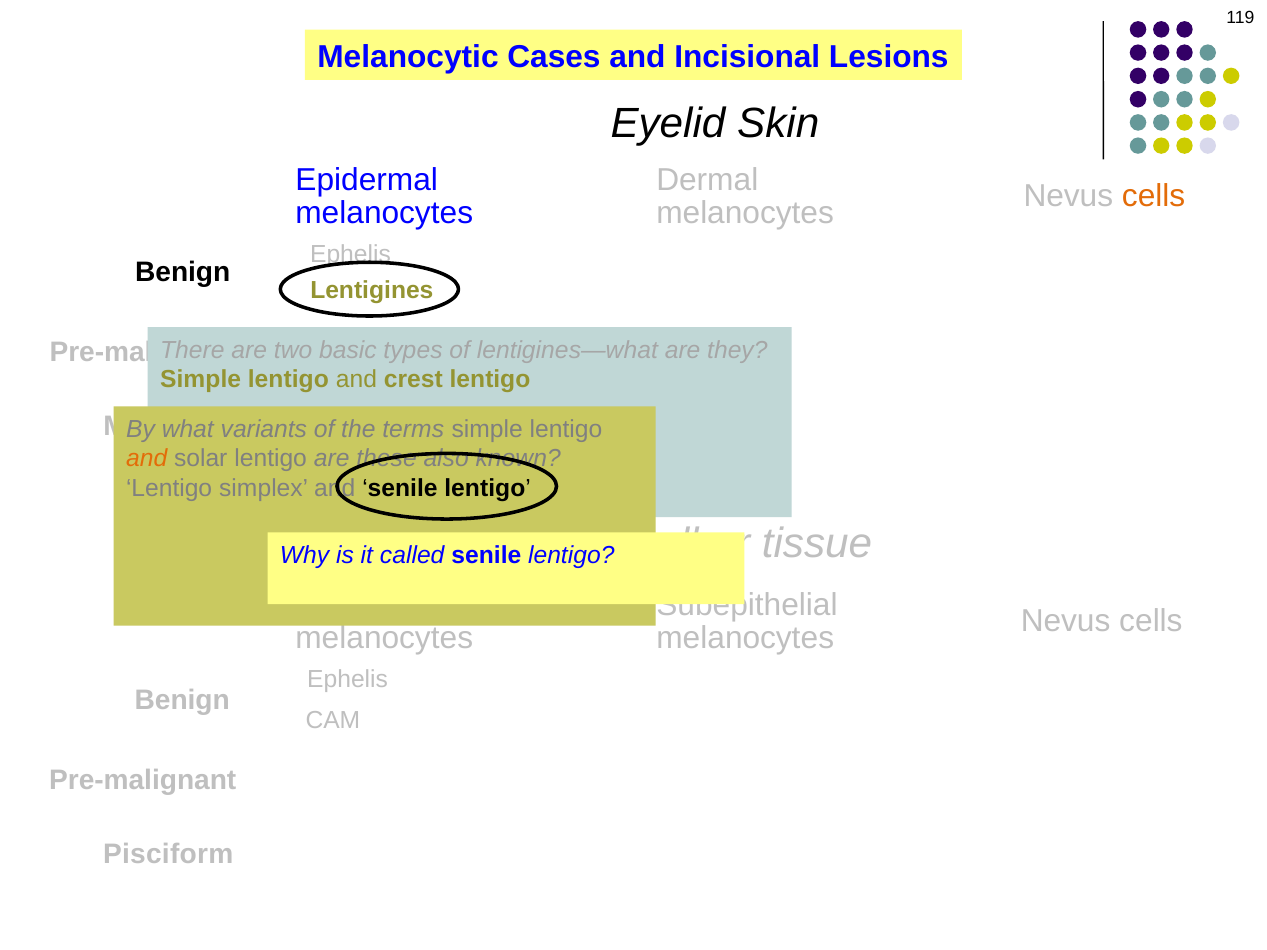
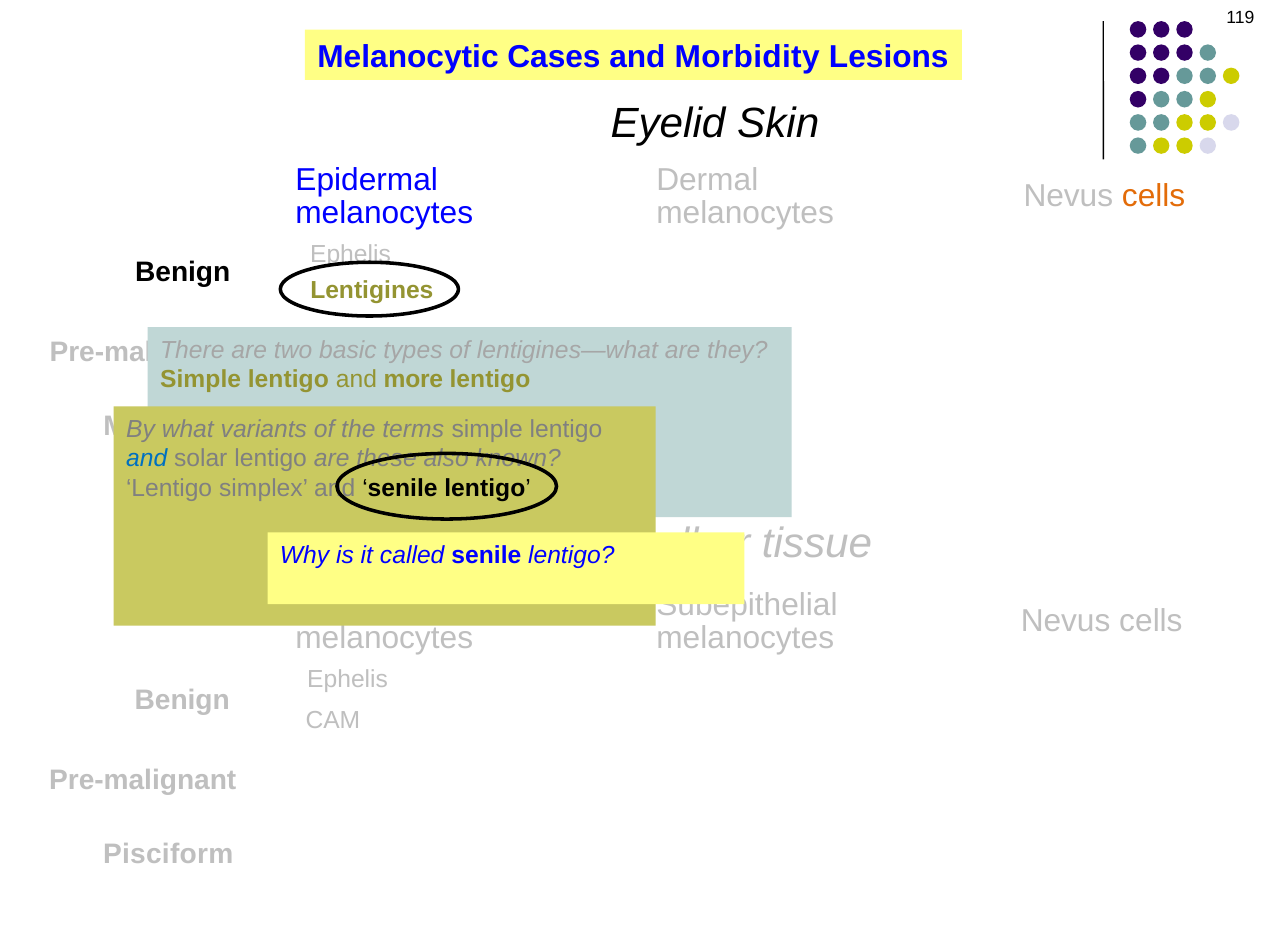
Incisional: Incisional -> Morbidity
and crest: crest -> more
and at (147, 459) colour: orange -> blue
